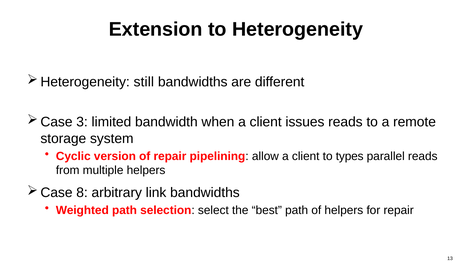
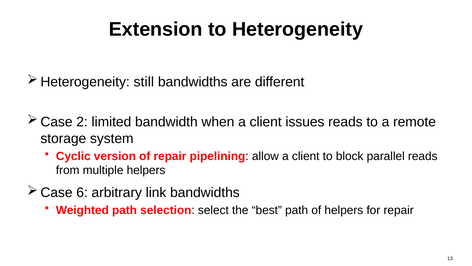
3: 3 -> 2
types: types -> block
8: 8 -> 6
